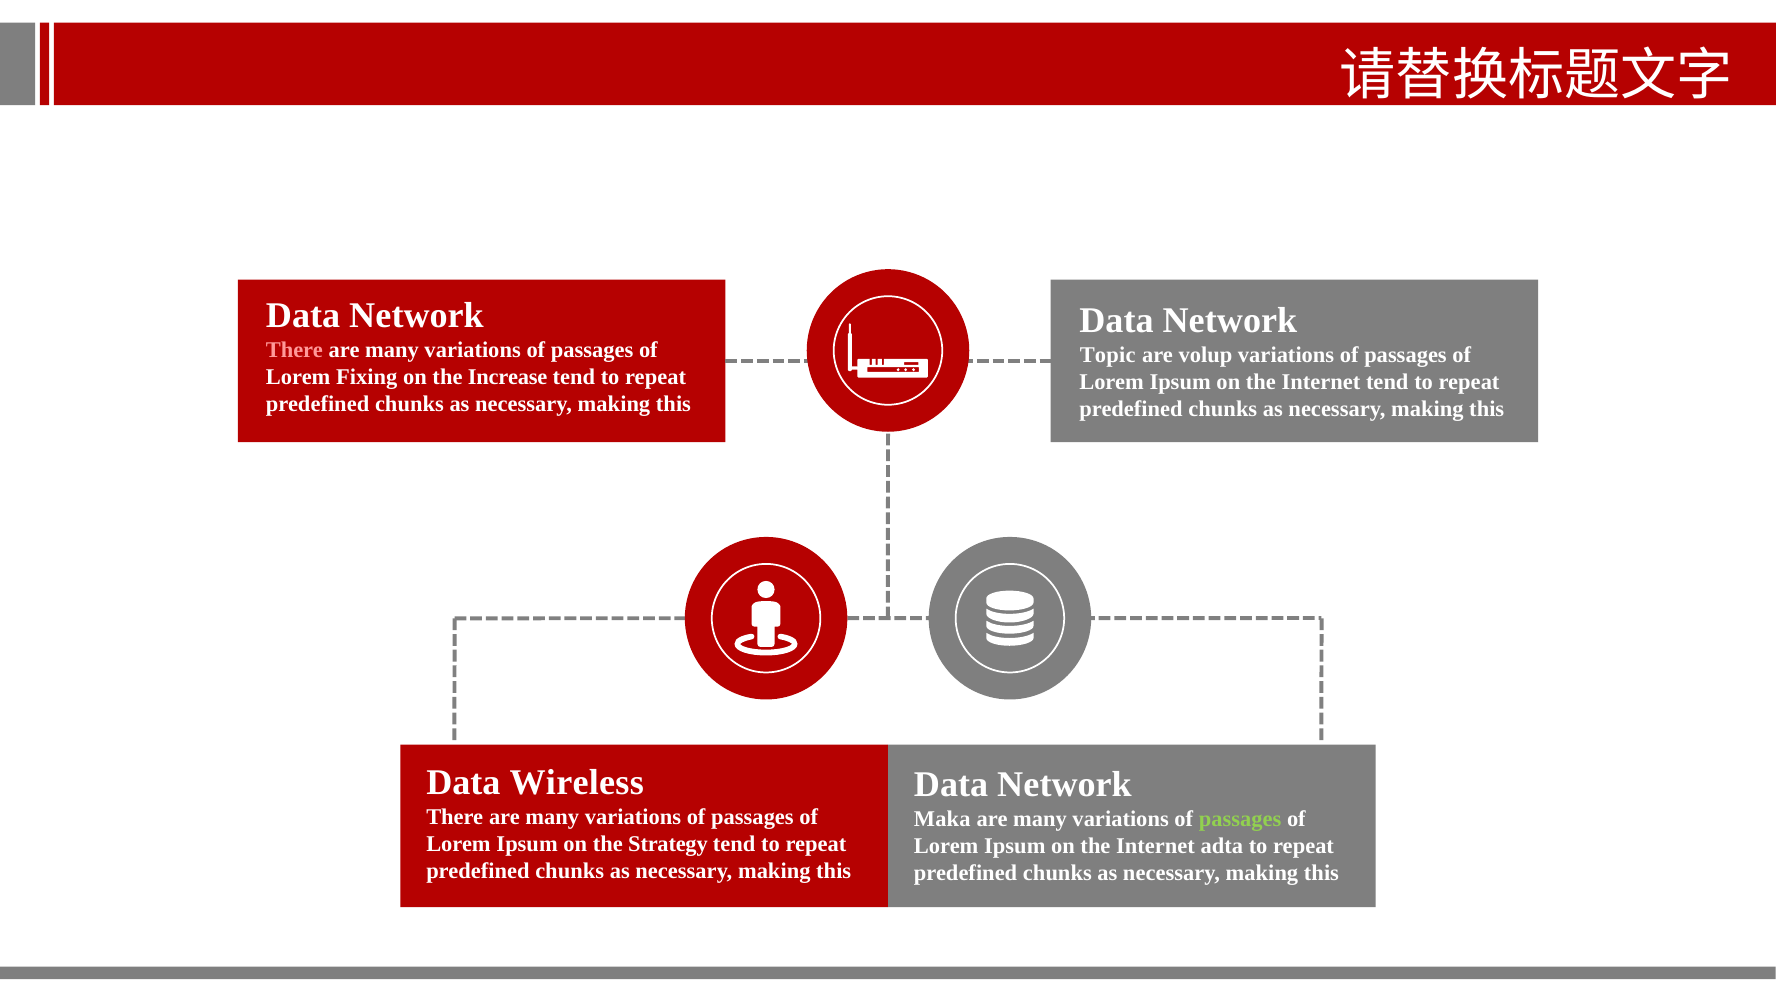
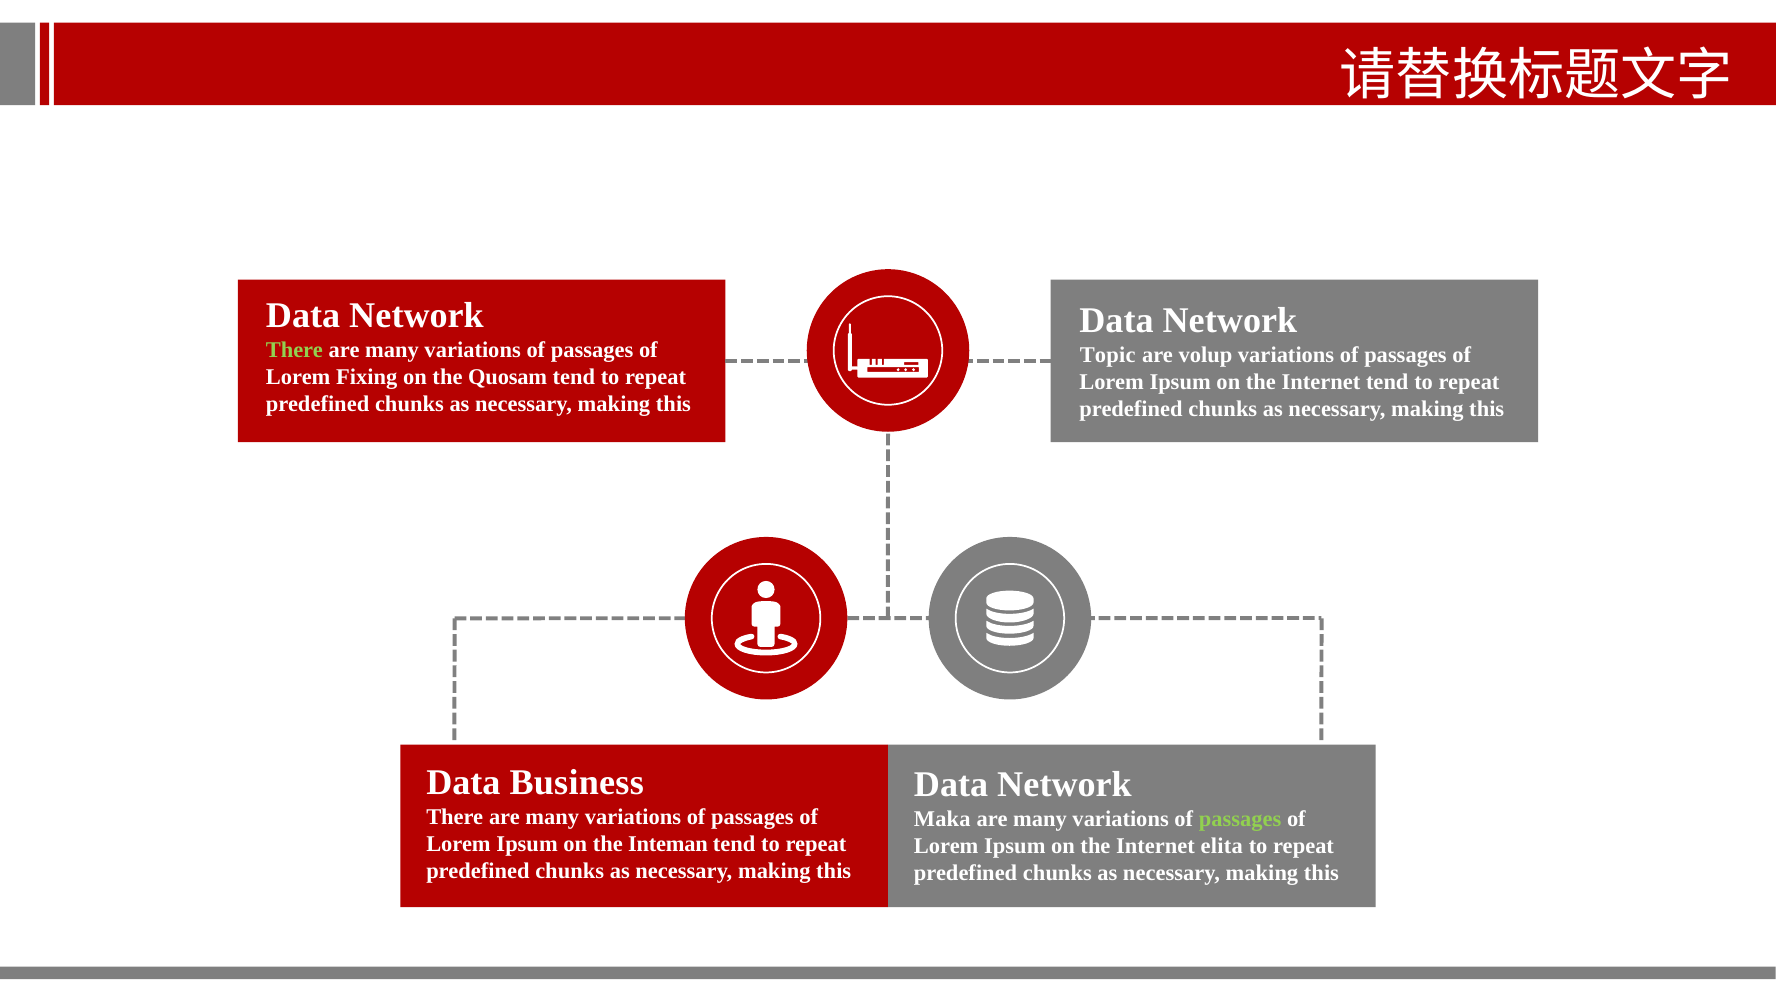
There at (294, 350) colour: pink -> light green
Increase: Increase -> Quosam
Wireless: Wireless -> Business
Strategy: Strategy -> Inteman
adta: adta -> elita
